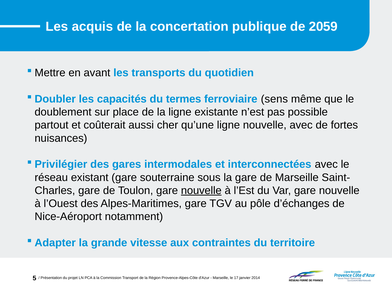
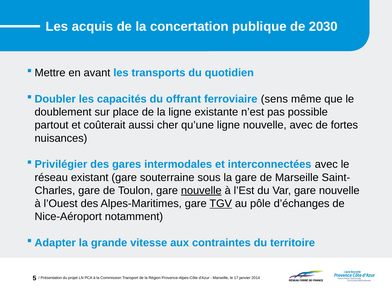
2059: 2059 -> 2030
termes: termes -> offrant
TGV underline: none -> present
